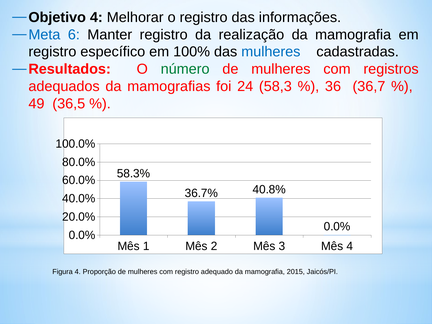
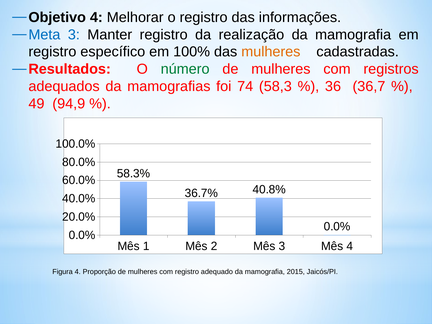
6 at (74, 35): 6 -> 3
mulheres at (271, 52) colour: blue -> orange
24: 24 -> 74
36,5: 36,5 -> 94,9
